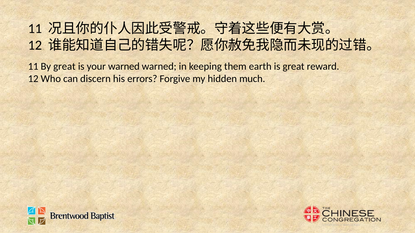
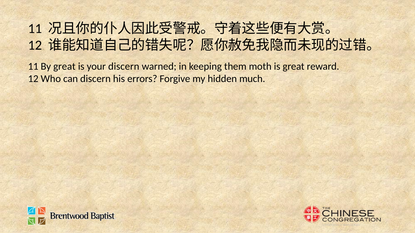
your warned: warned -> discern
earth: earth -> moth
